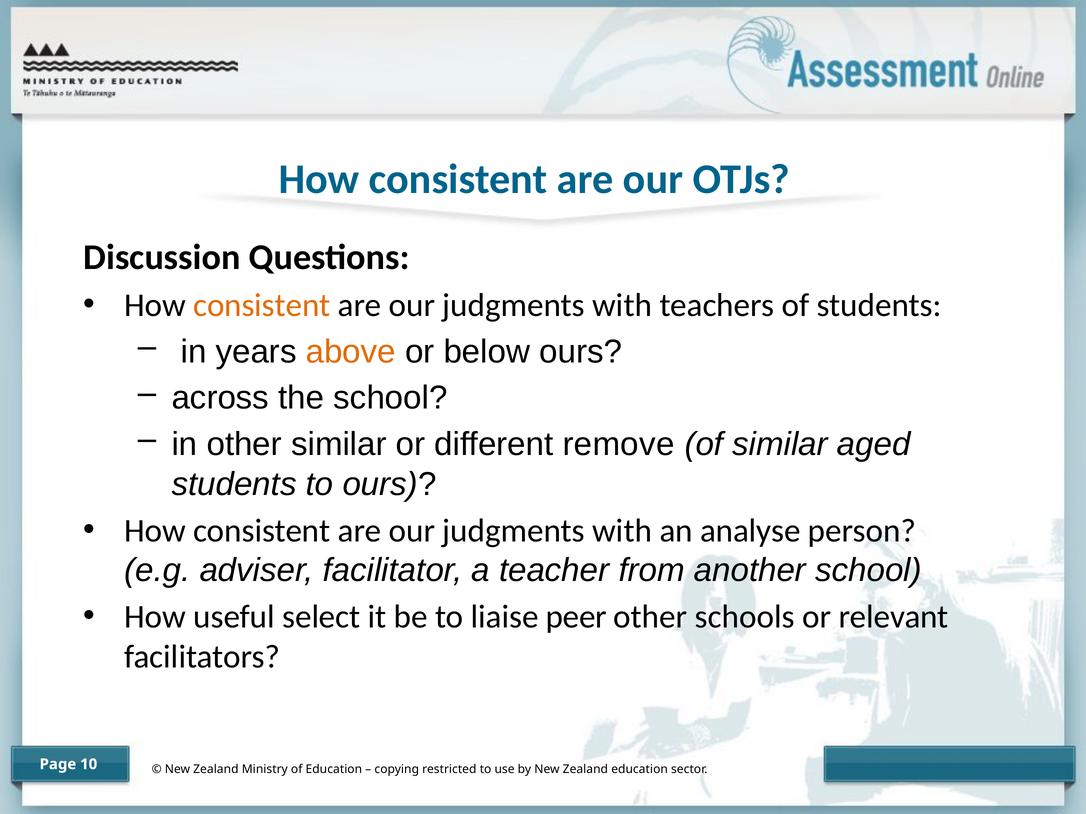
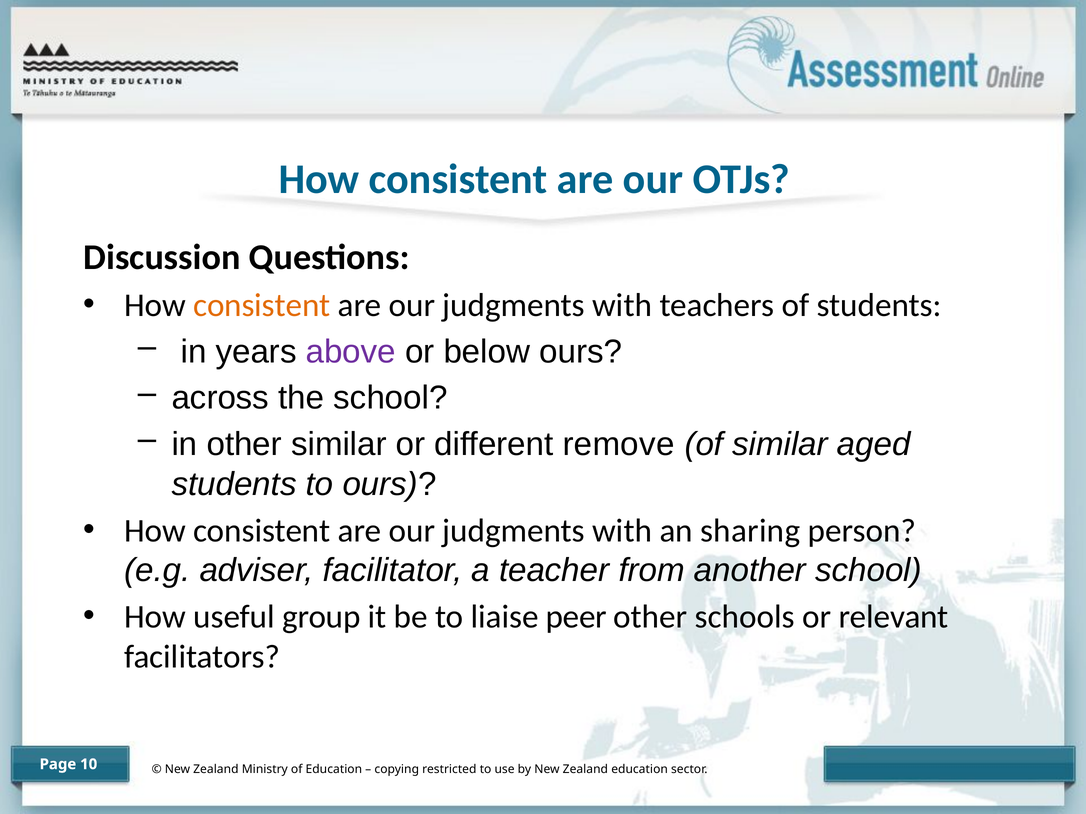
above colour: orange -> purple
analyse: analyse -> sharing
select: select -> group
